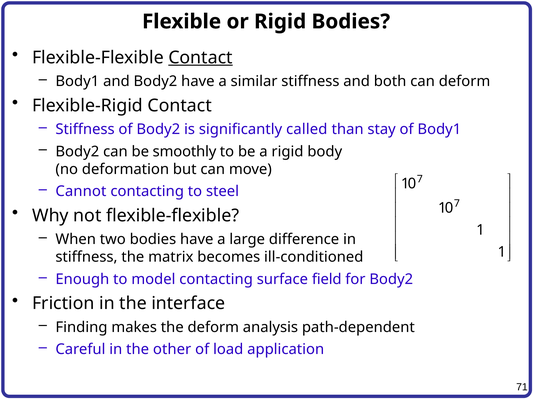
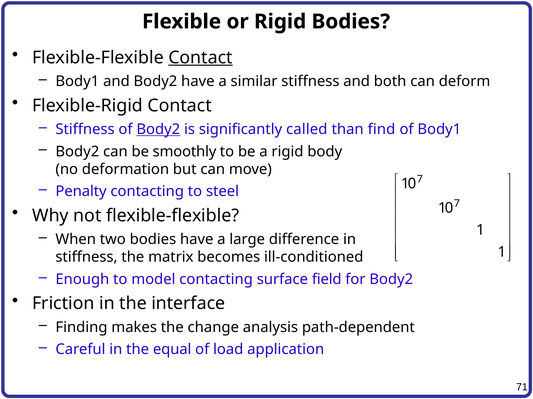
Body2 at (158, 130) underline: none -> present
stay: stay -> find
Cannot: Cannot -> Penalty
the deform: deform -> change
other: other -> equal
